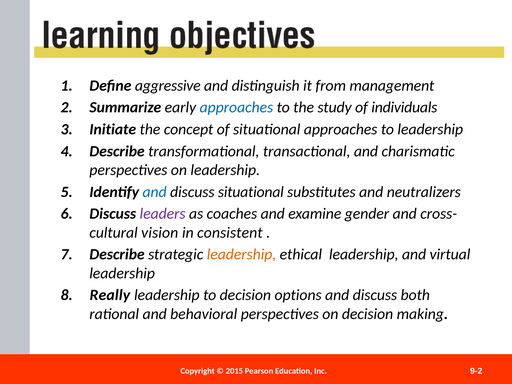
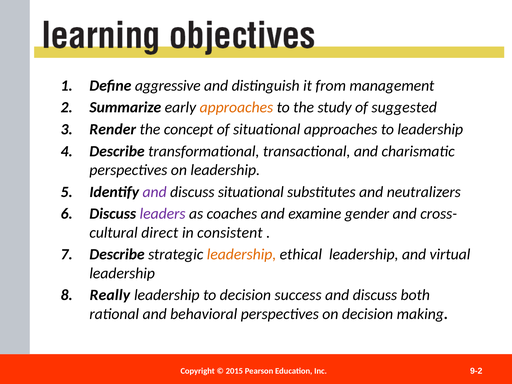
approaches at (236, 107) colour: blue -> orange
individuals: individuals -> suggested
Initiate: Initiate -> Render
and at (155, 192) colour: blue -> purple
vision: vision -> direct
options: options -> success
